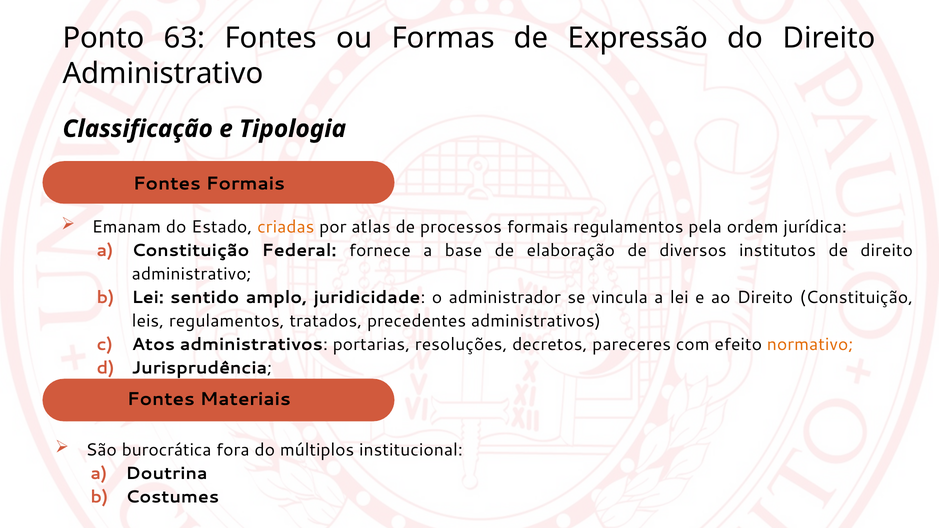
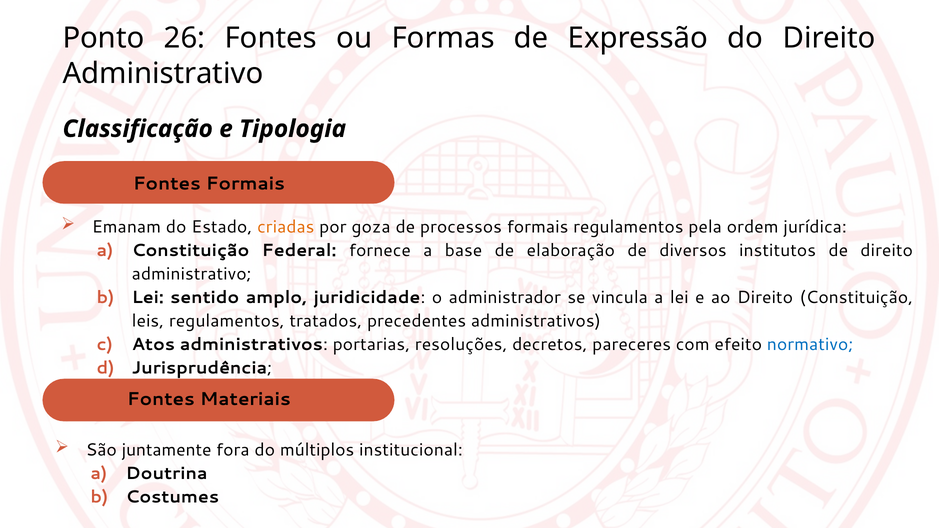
63: 63 -> 26
atlas: atlas -> goza
normativo colour: orange -> blue
burocrática: burocrática -> juntamente
